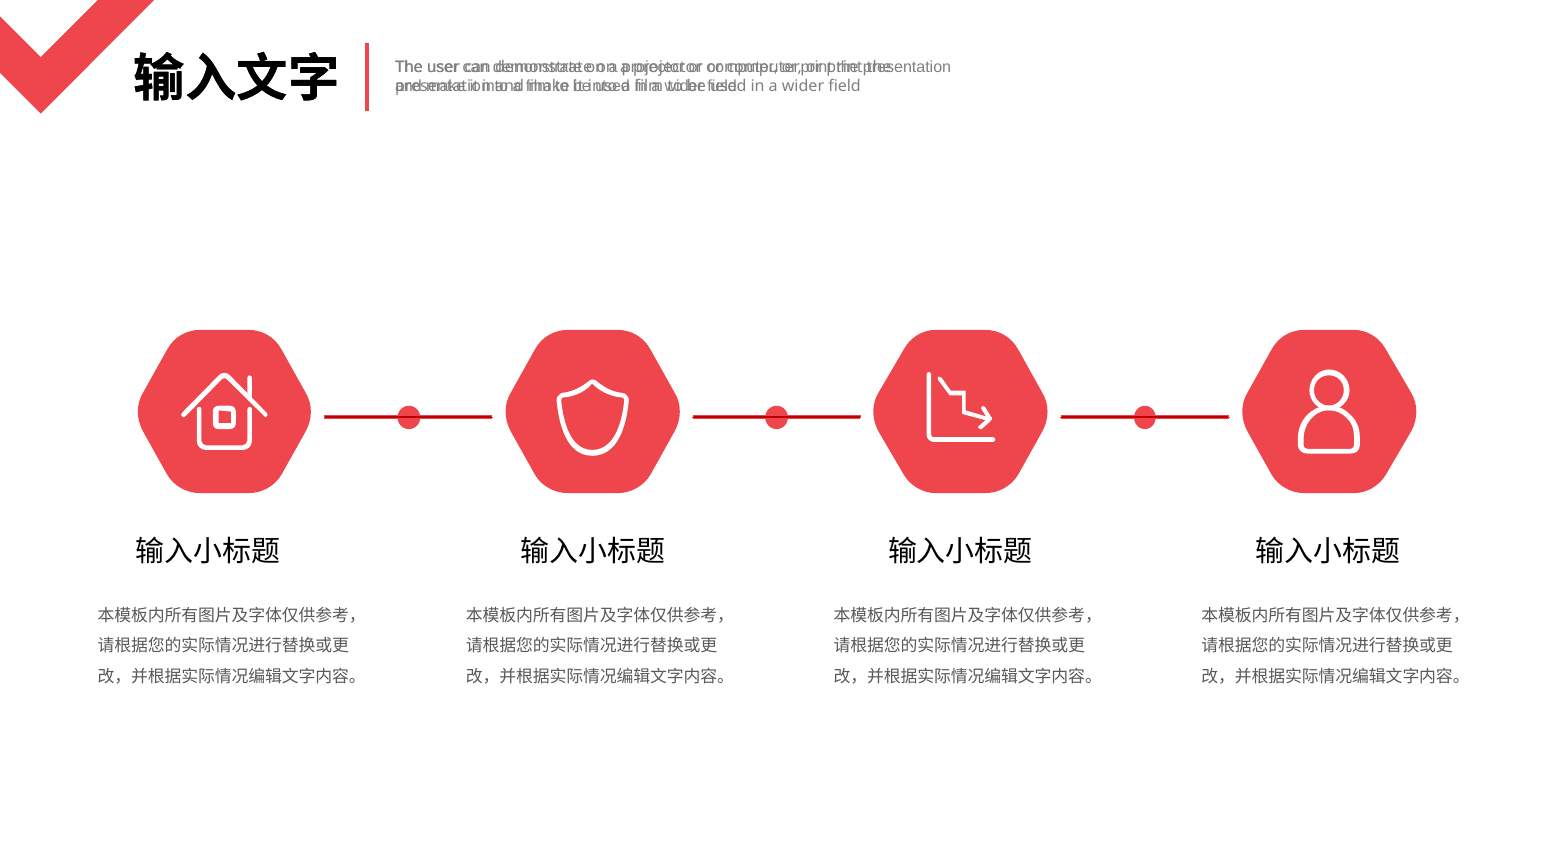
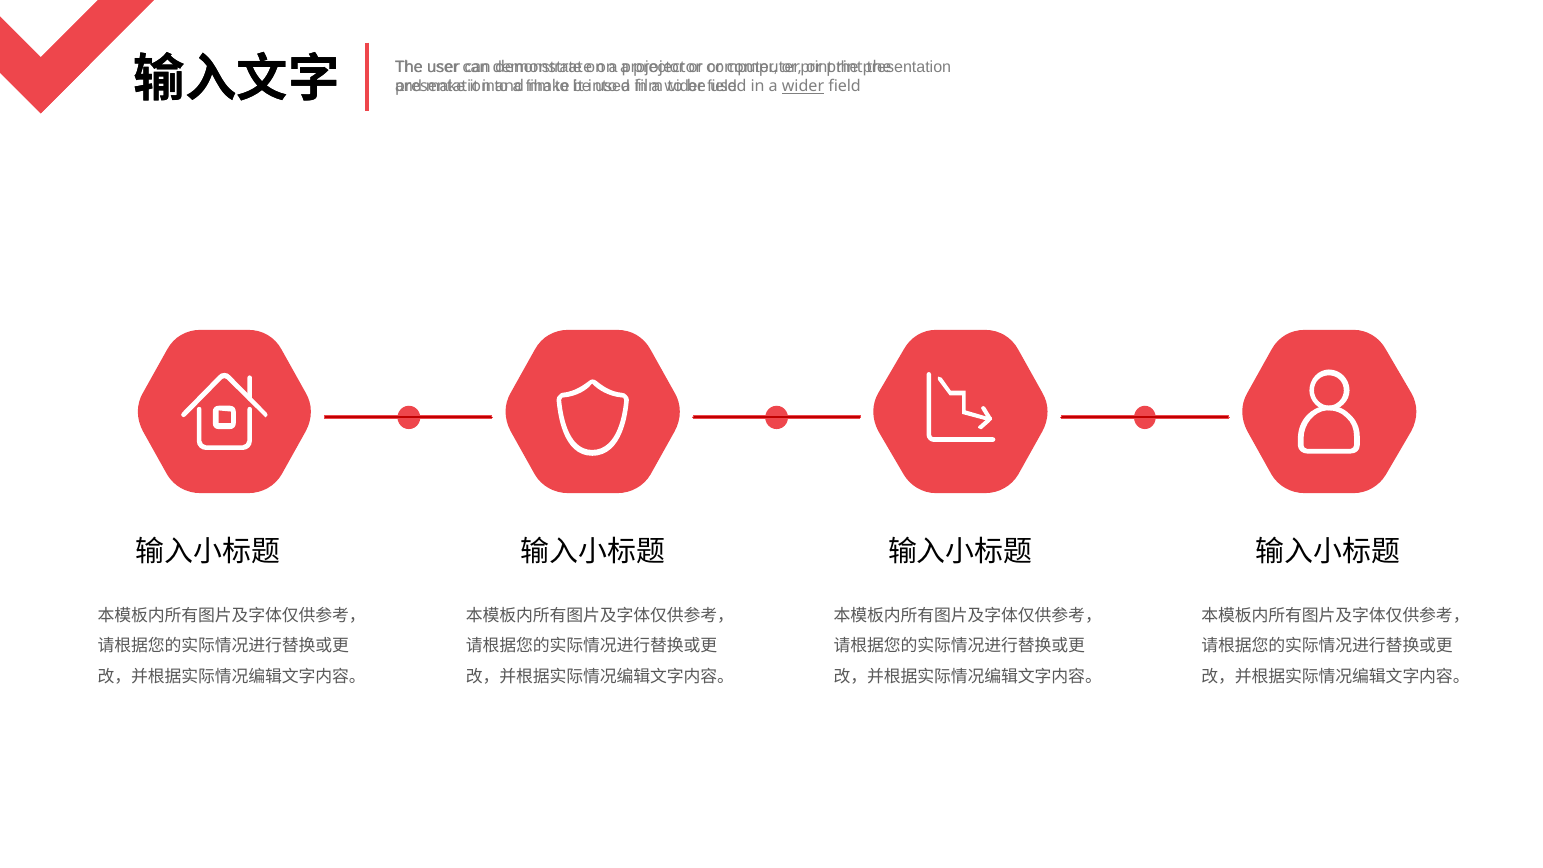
wider at (803, 87) underline: none -> present
